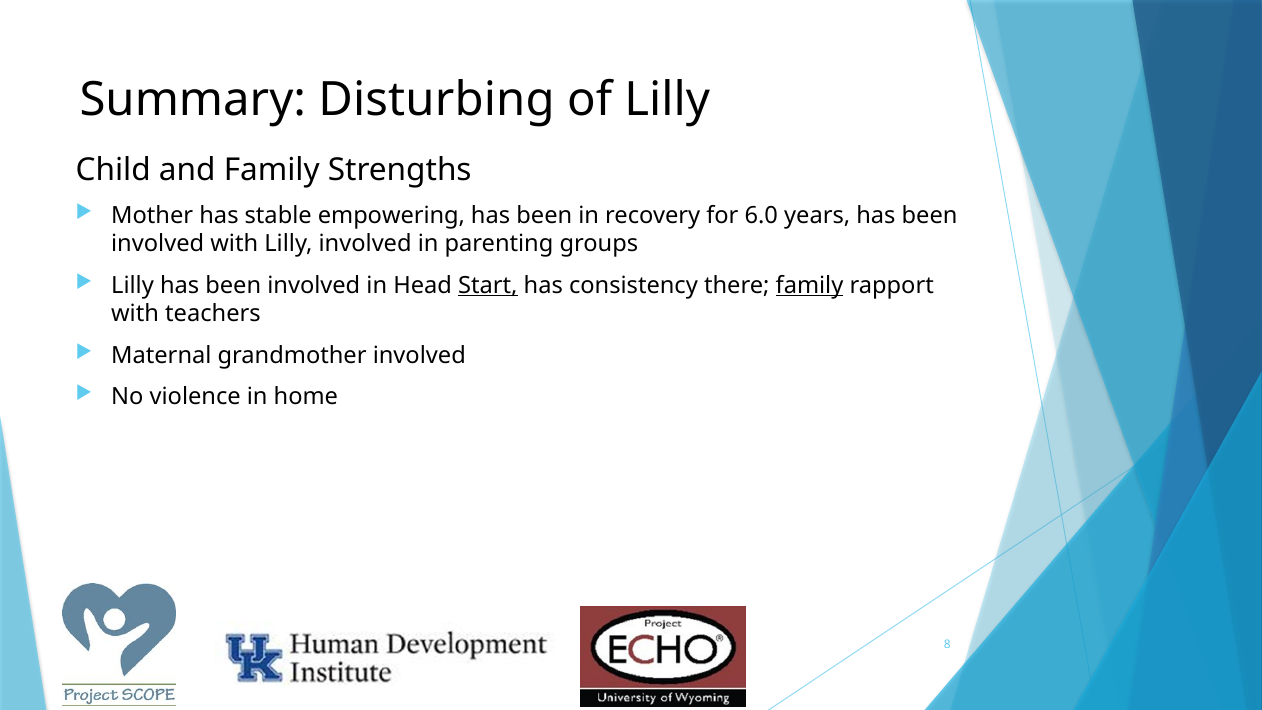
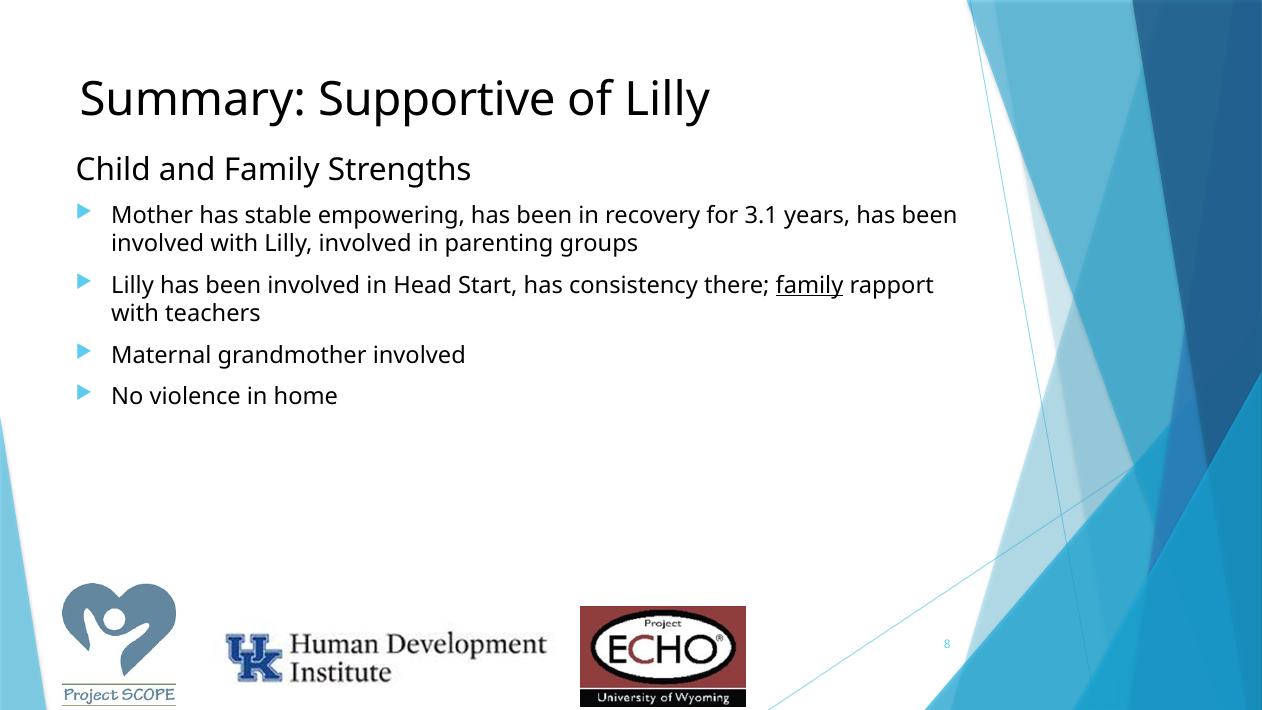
Disturbing: Disturbing -> Supportive
6.0: 6.0 -> 3.1
Start underline: present -> none
